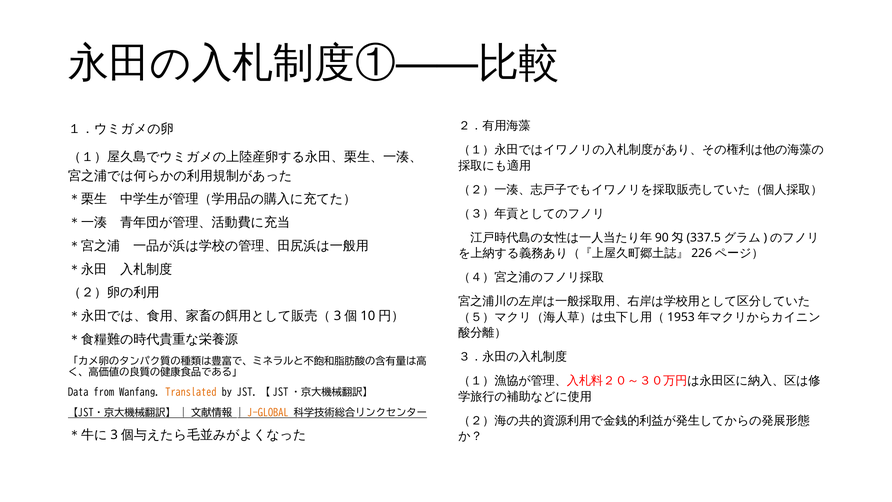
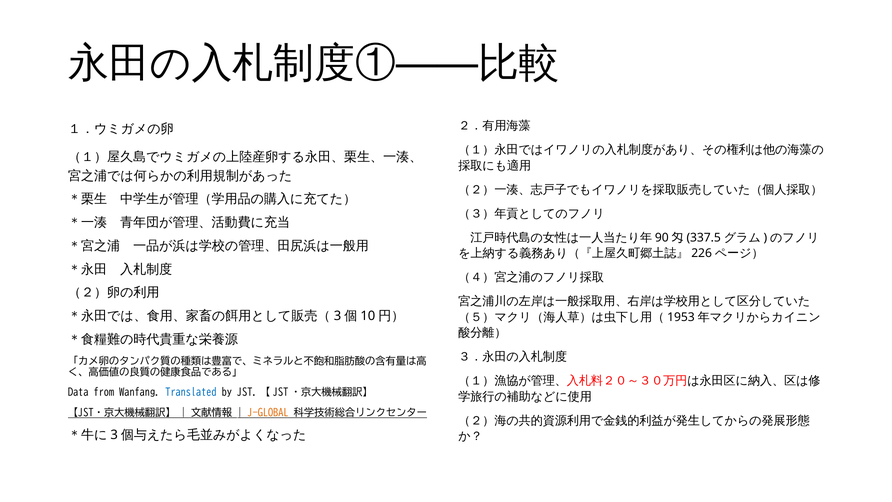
Translated colour: orange -> blue
